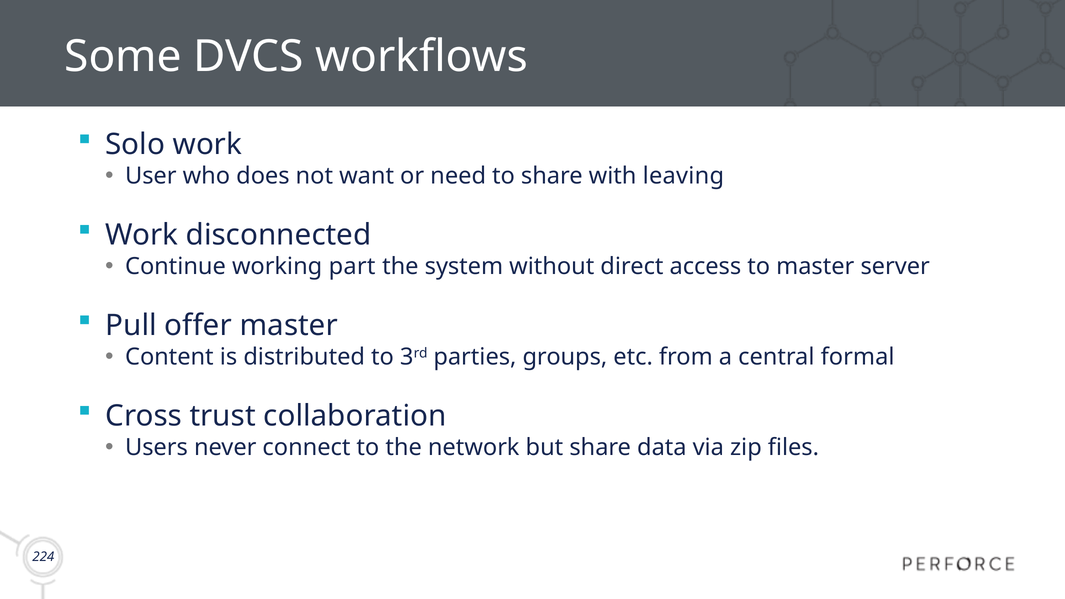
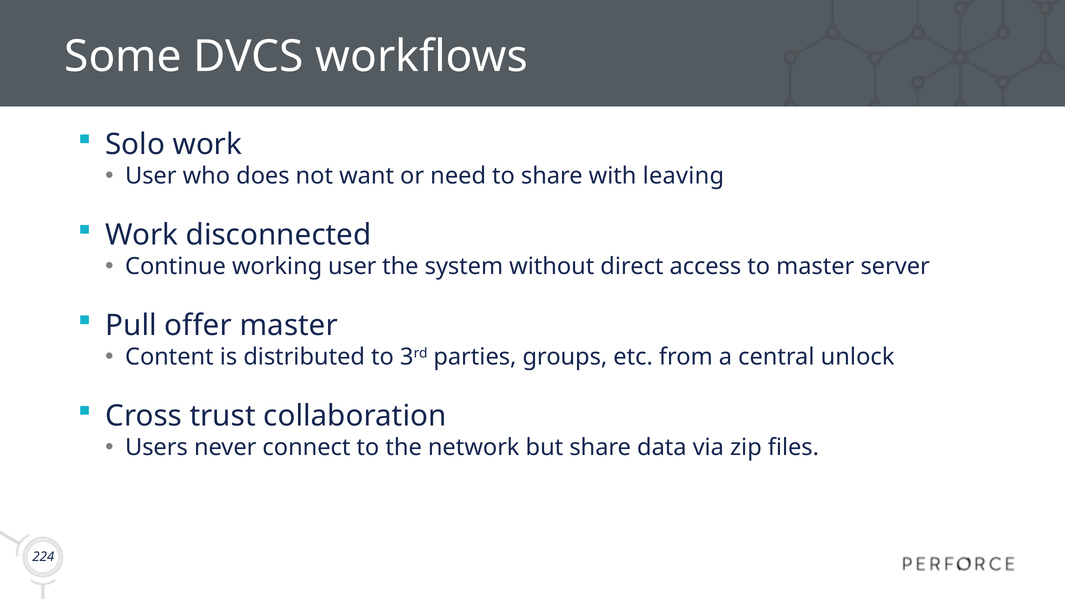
working part: part -> user
formal: formal -> unlock
